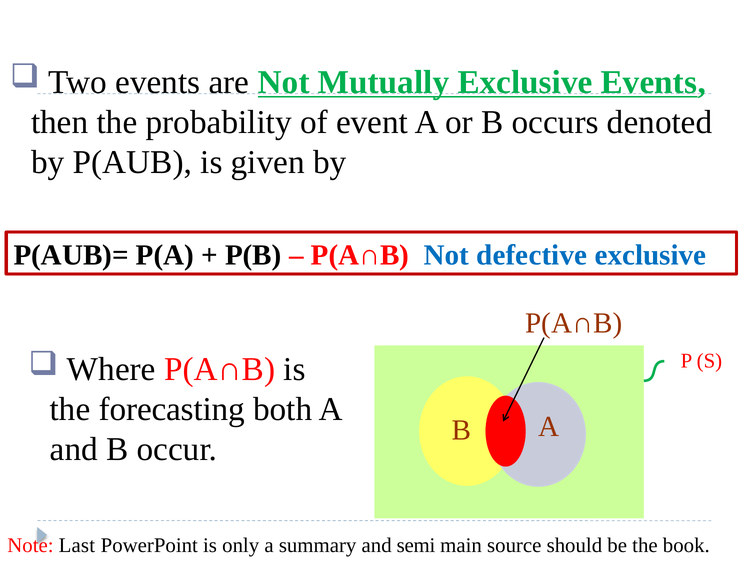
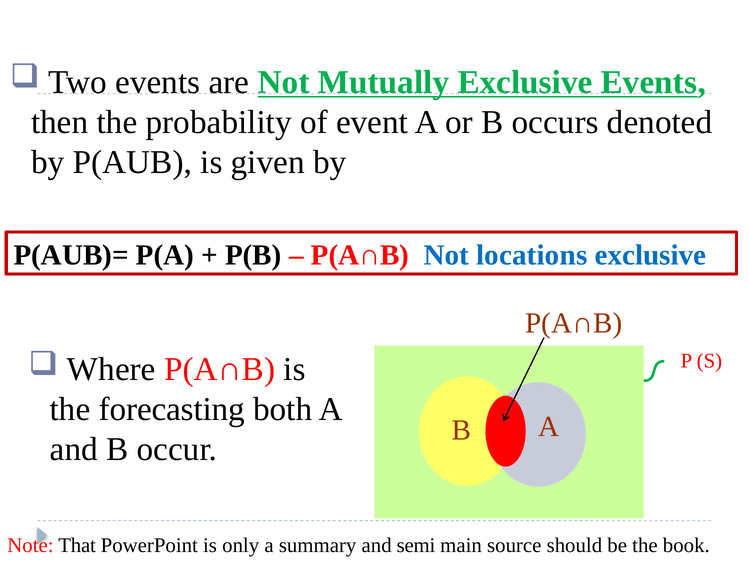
defective: defective -> locations
Last: Last -> That
